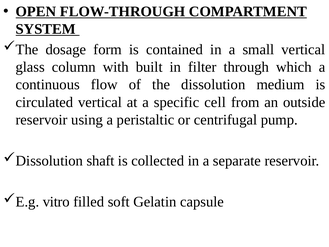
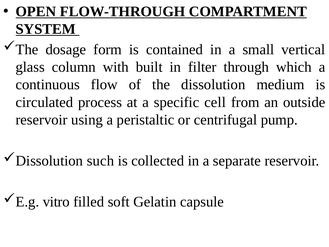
circulated vertical: vertical -> process
shaft: shaft -> such
